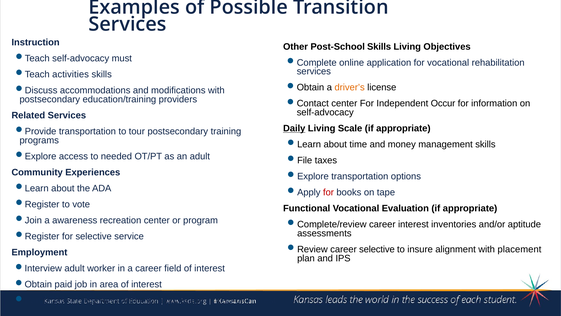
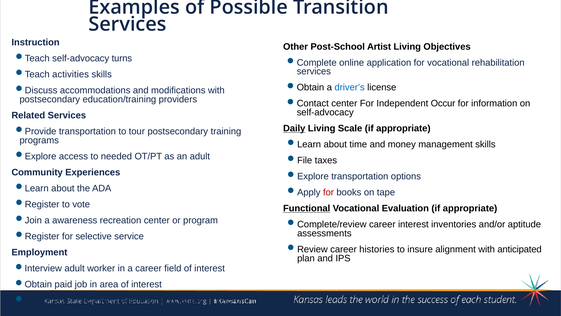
Post-School Skills: Skills -> Artist
must: must -> turns
driver’s colour: orange -> blue
Functional underline: none -> present
career selective: selective -> histories
placement: placement -> anticipated
